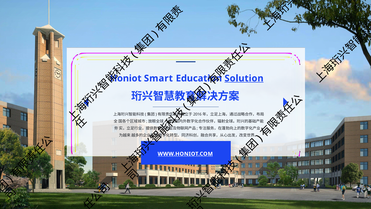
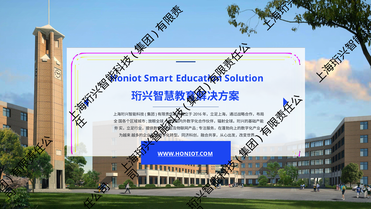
Solution underline: present -> none
